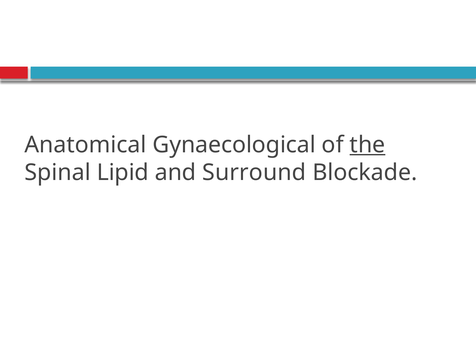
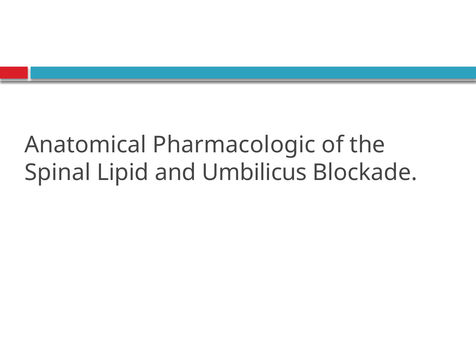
Gynaecological: Gynaecological -> Pharmacologic
the underline: present -> none
Surround: Surround -> Umbilicus
